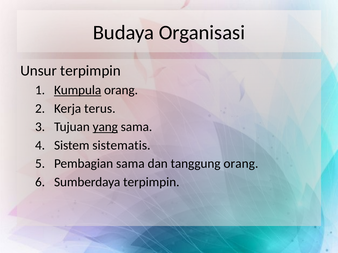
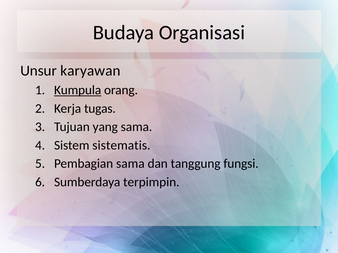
Unsur terpimpin: terpimpin -> karyawan
terus: terus -> tugas
yang underline: present -> none
tanggung orang: orang -> fungsi
